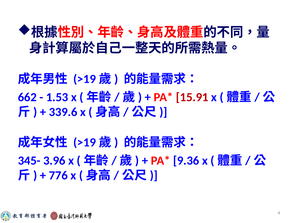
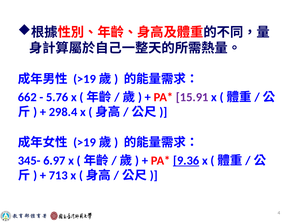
1.53: 1.53 -> 5.76
15.91 colour: red -> purple
339.6: 339.6 -> 298.4
3.96: 3.96 -> 6.97
9.36 underline: none -> present
776: 776 -> 713
